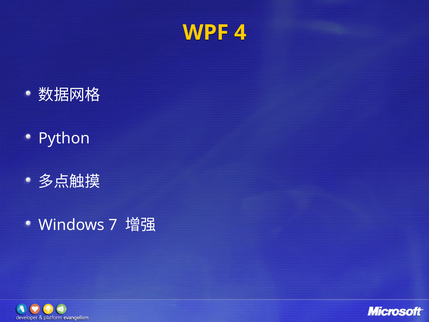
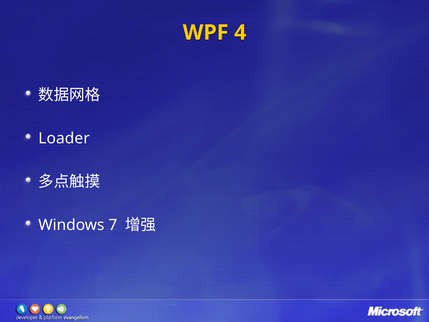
Python: Python -> Loader
